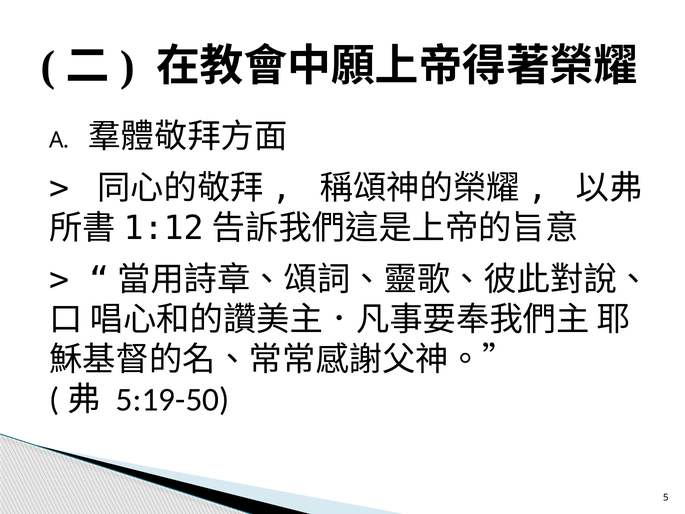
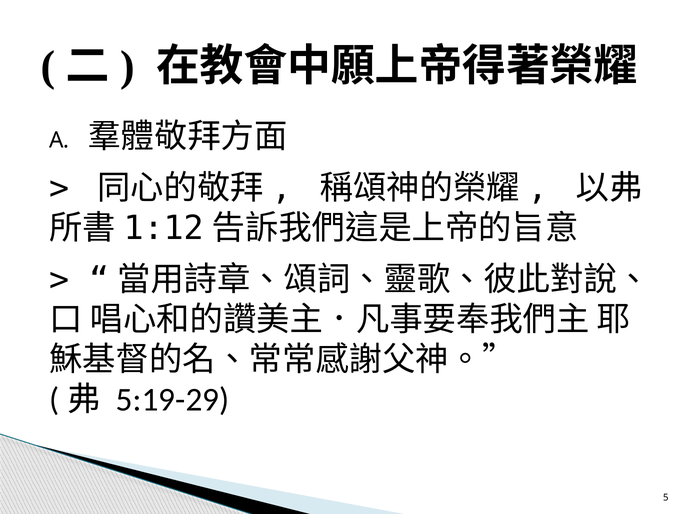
5:19-50: 5:19-50 -> 5:19-29
